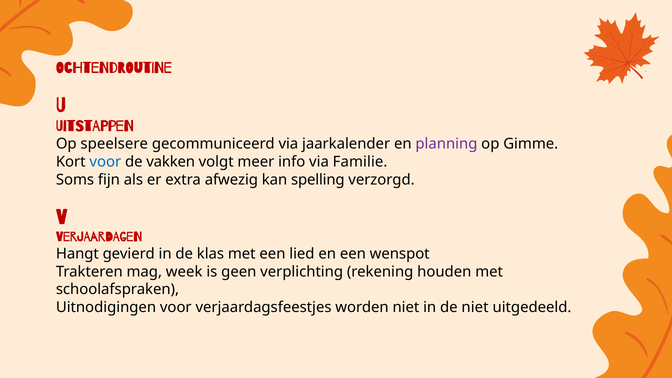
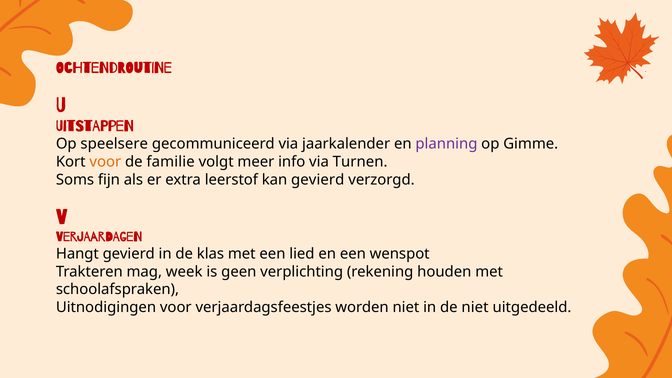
voor at (105, 162) colour: blue -> orange
vakken: vakken -> familie
Familie: Familie -> Turnen
afwezig: afwezig -> leerstof
kan spelling: spelling -> gevierd
